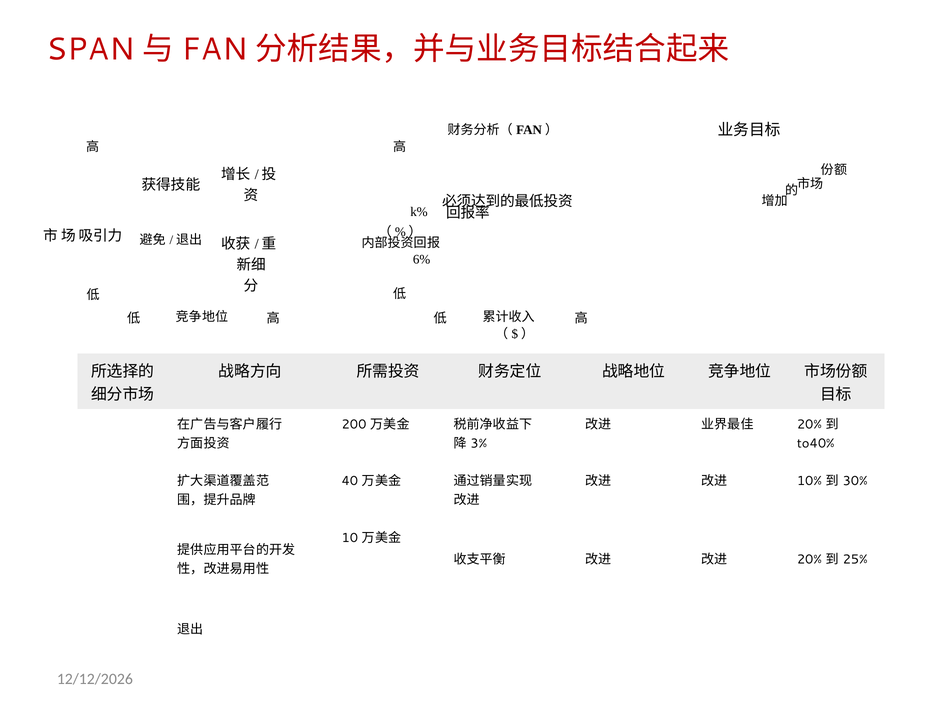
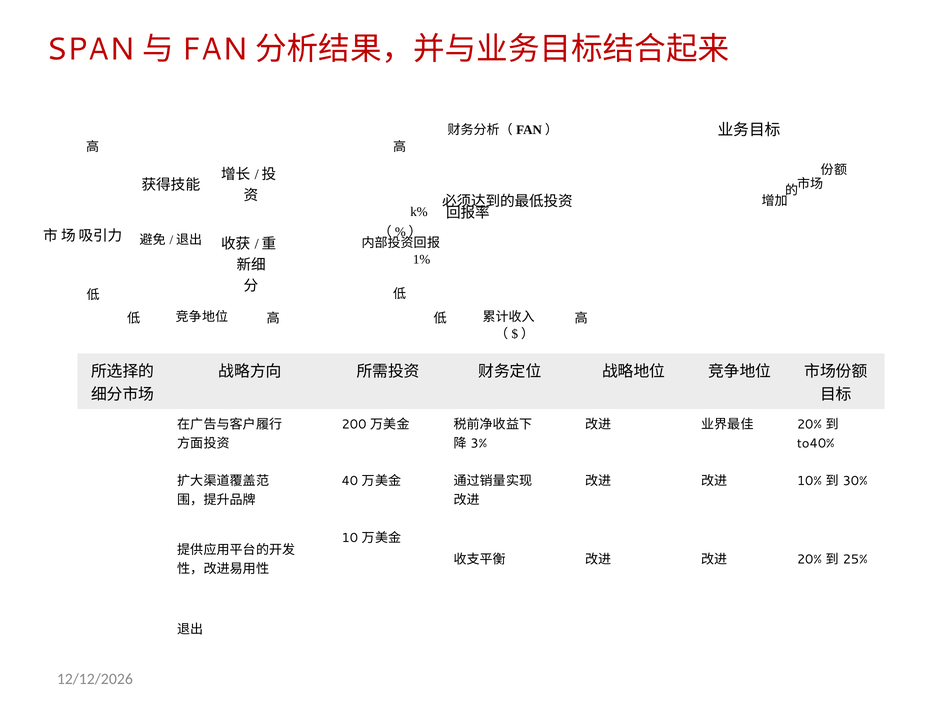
6%: 6% -> 1%
